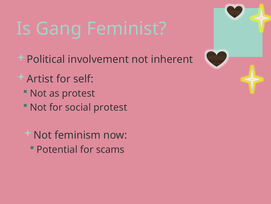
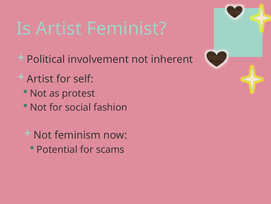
Is Gang: Gang -> Artist
social protest: protest -> fashion
